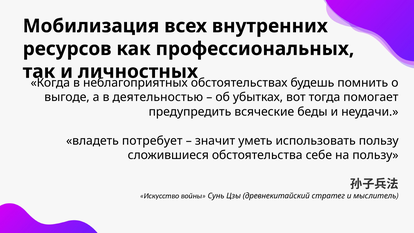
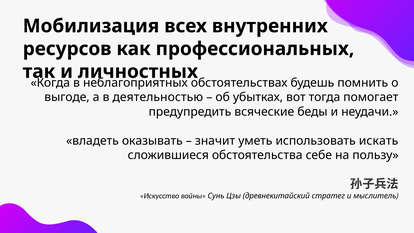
потребует: потребует -> оказывать
использовать пользу: пользу -> искать
